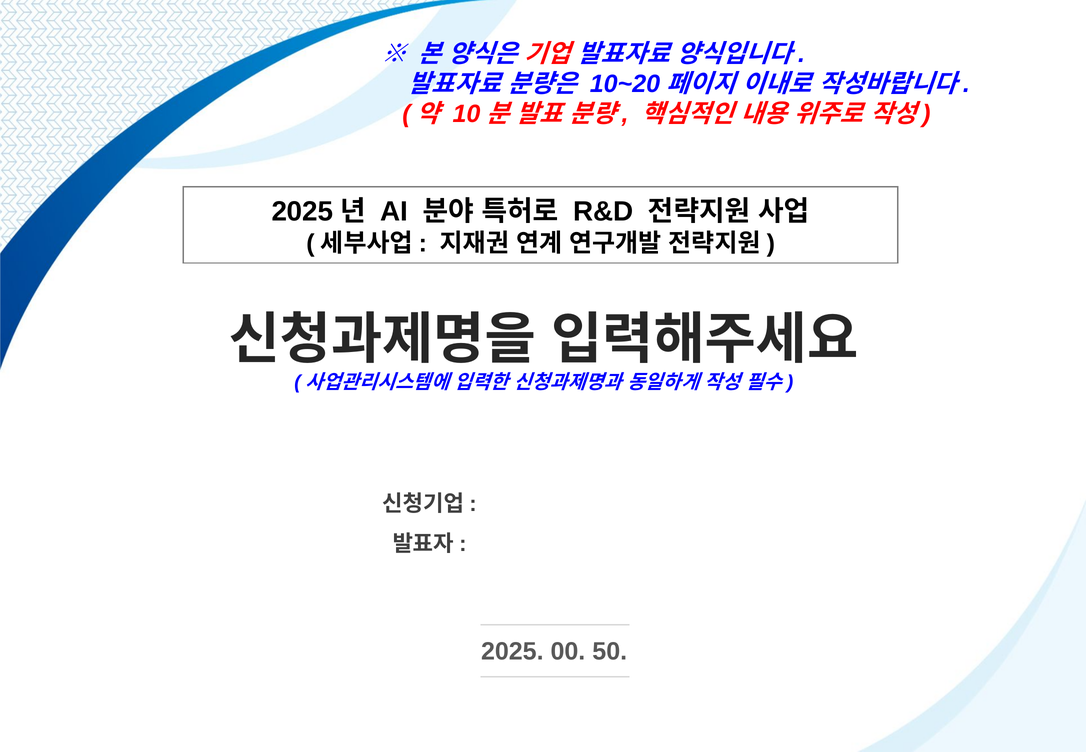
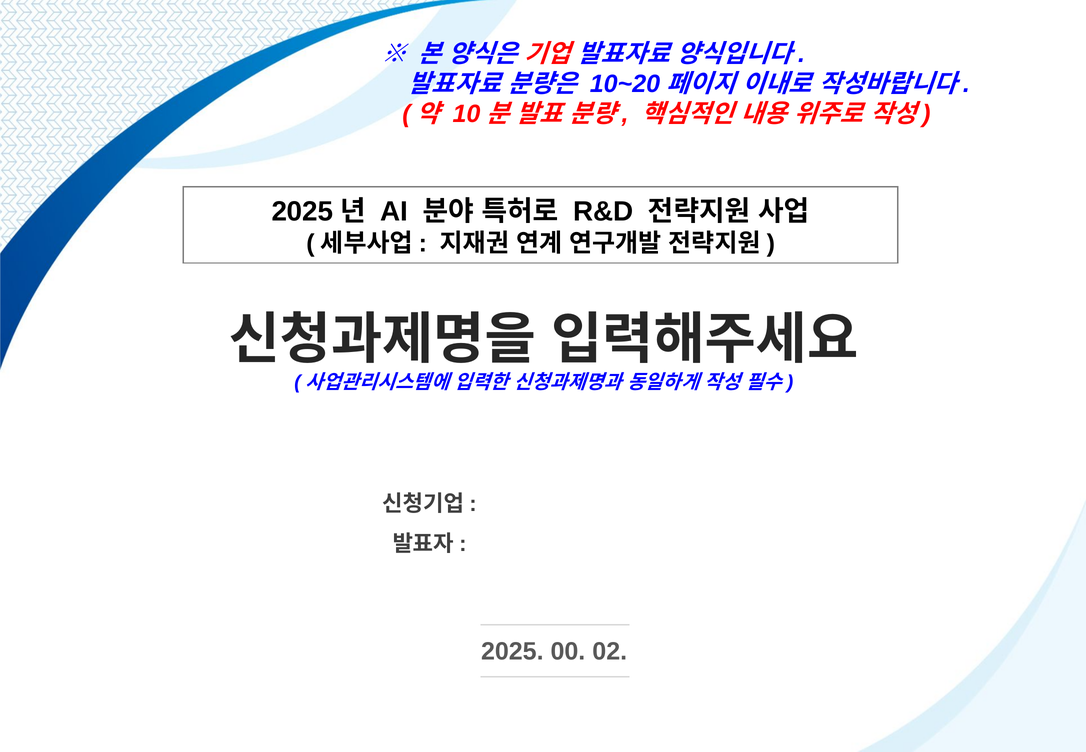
50: 50 -> 02
